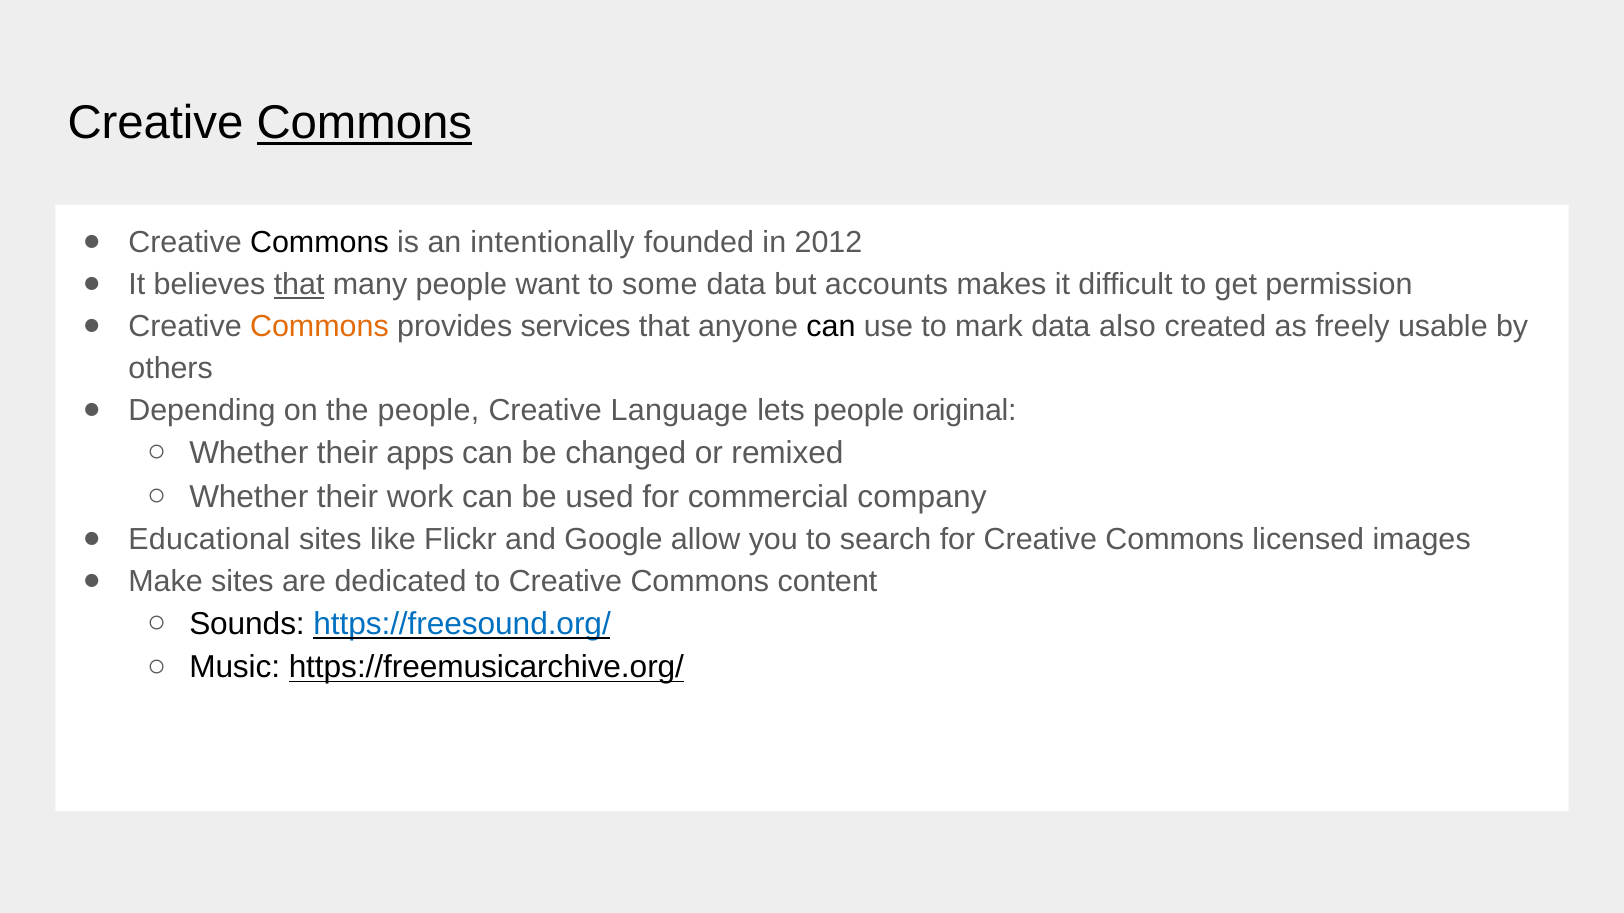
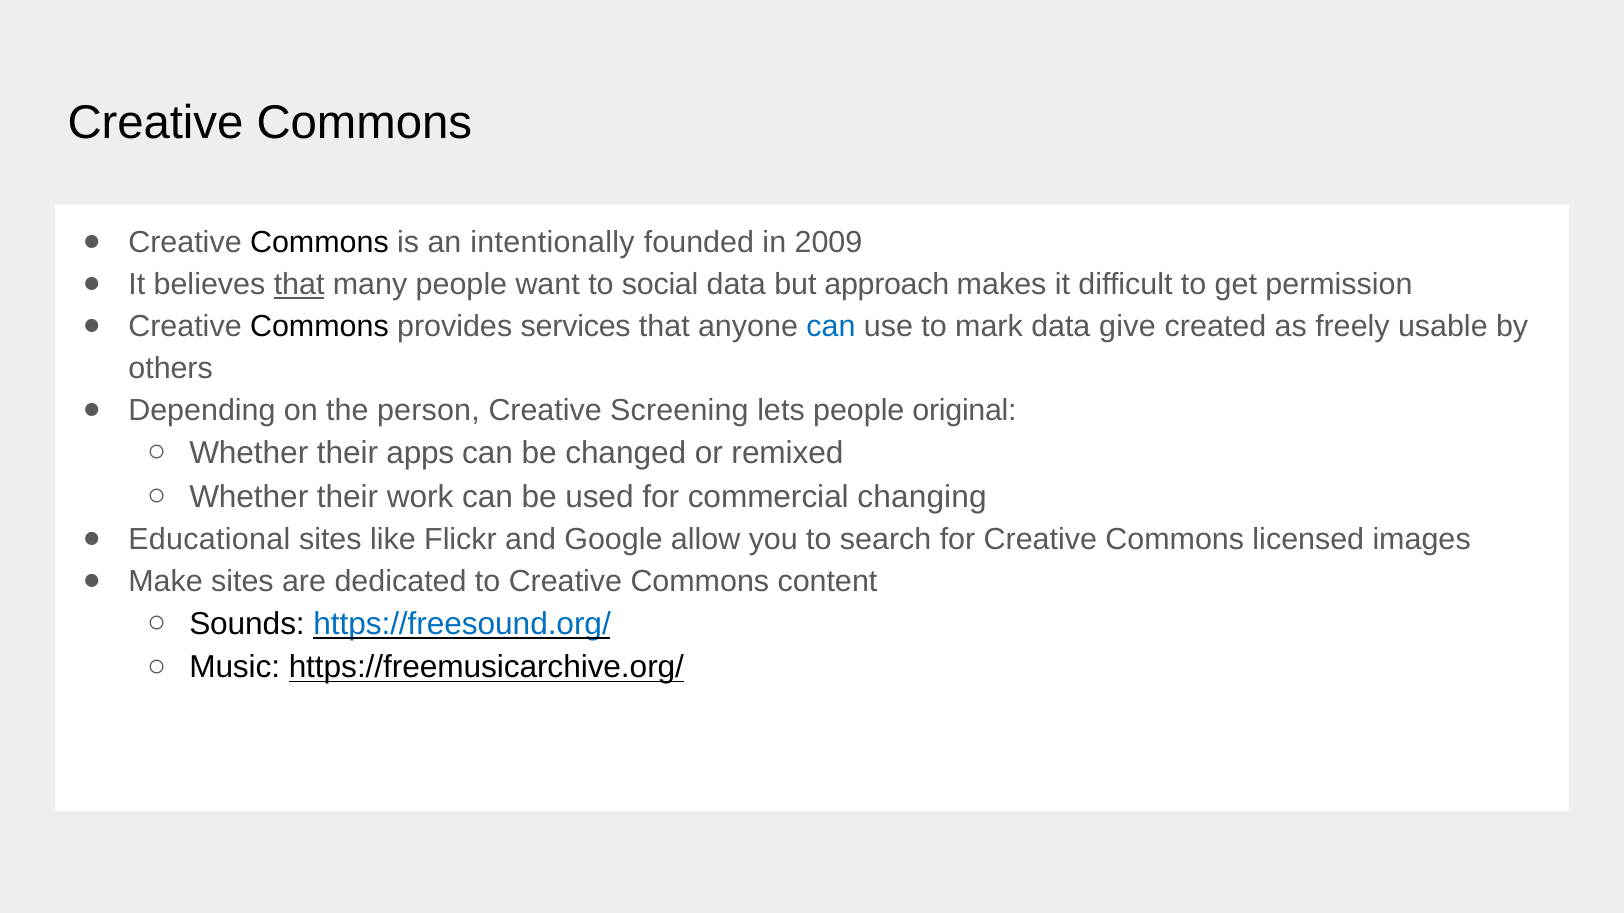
Commons at (364, 123) underline: present -> none
2012: 2012 -> 2009
some: some -> social
accounts: accounts -> approach
Commons at (319, 327) colour: orange -> black
can at (831, 327) colour: black -> blue
also: also -> give
the people: people -> person
Language: Language -> Screening
company: company -> changing
